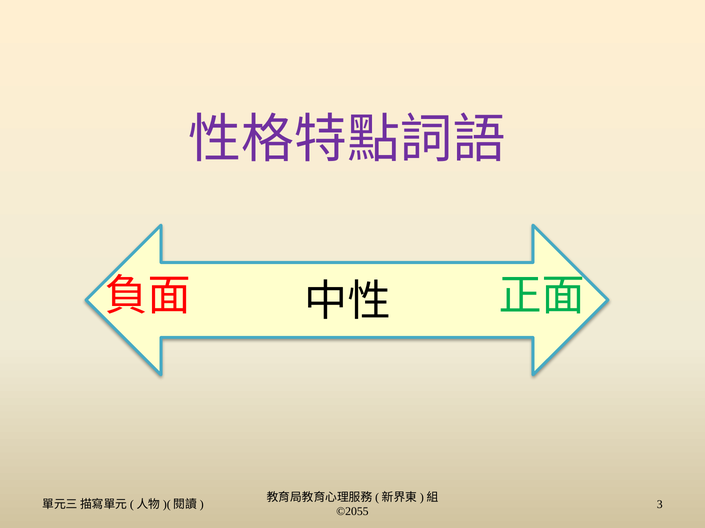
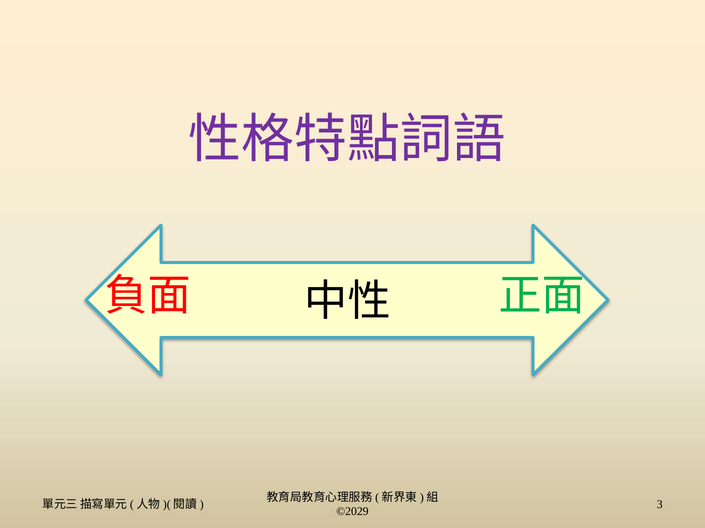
©2055: ©2055 -> ©2029
